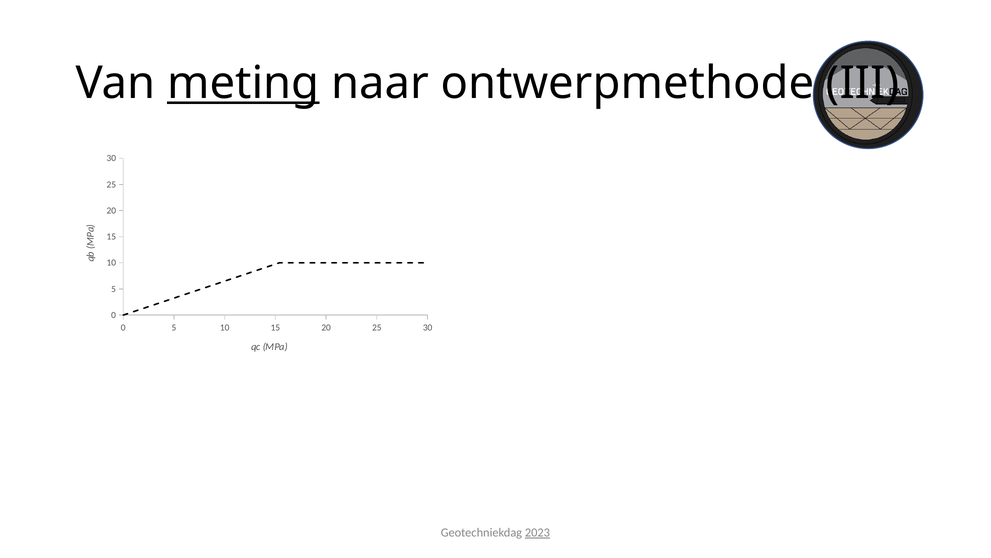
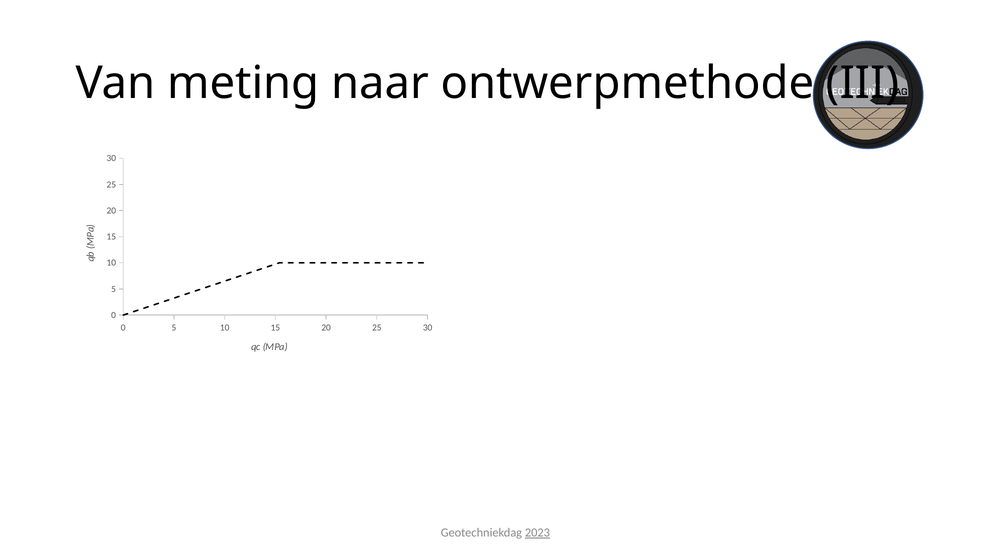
meting underline: present -> none
